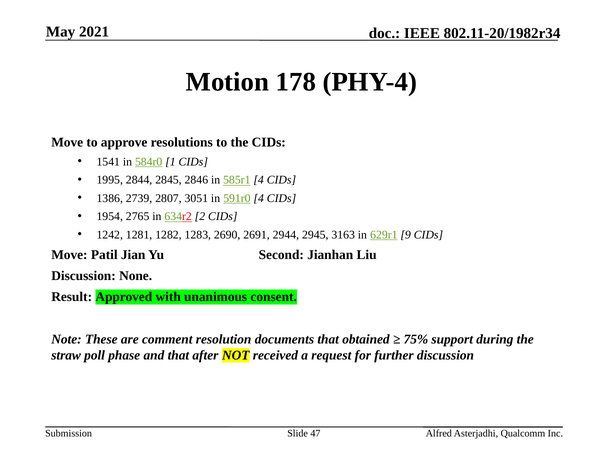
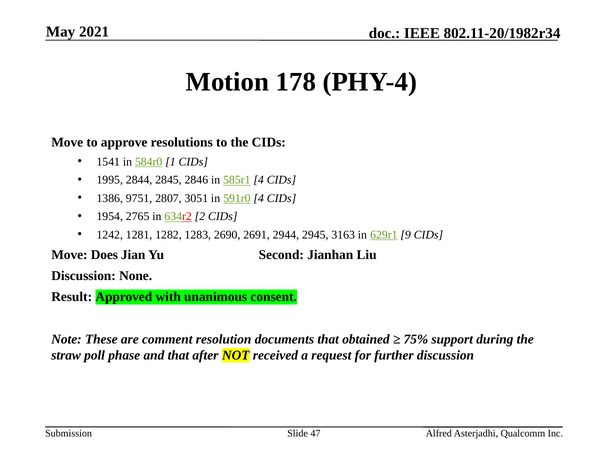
2739: 2739 -> 9751
Patil: Patil -> Does
